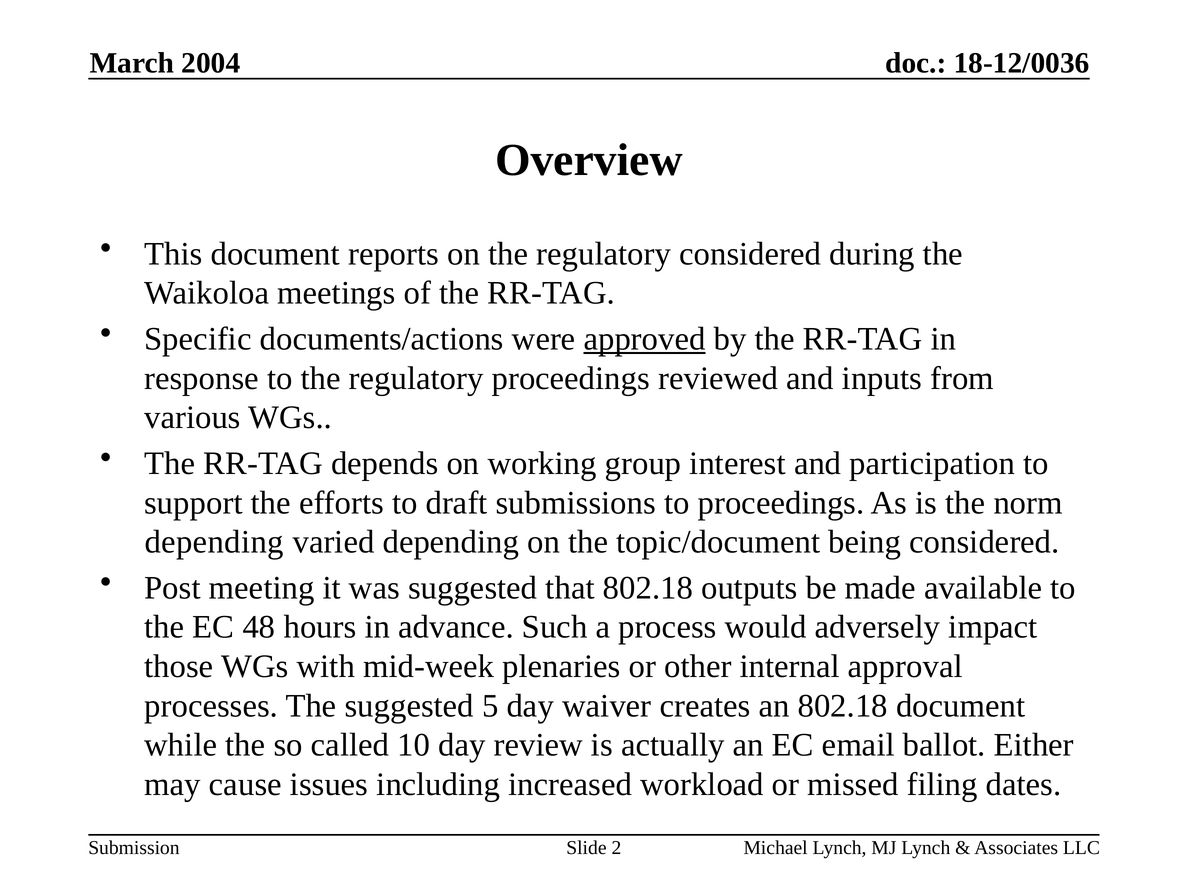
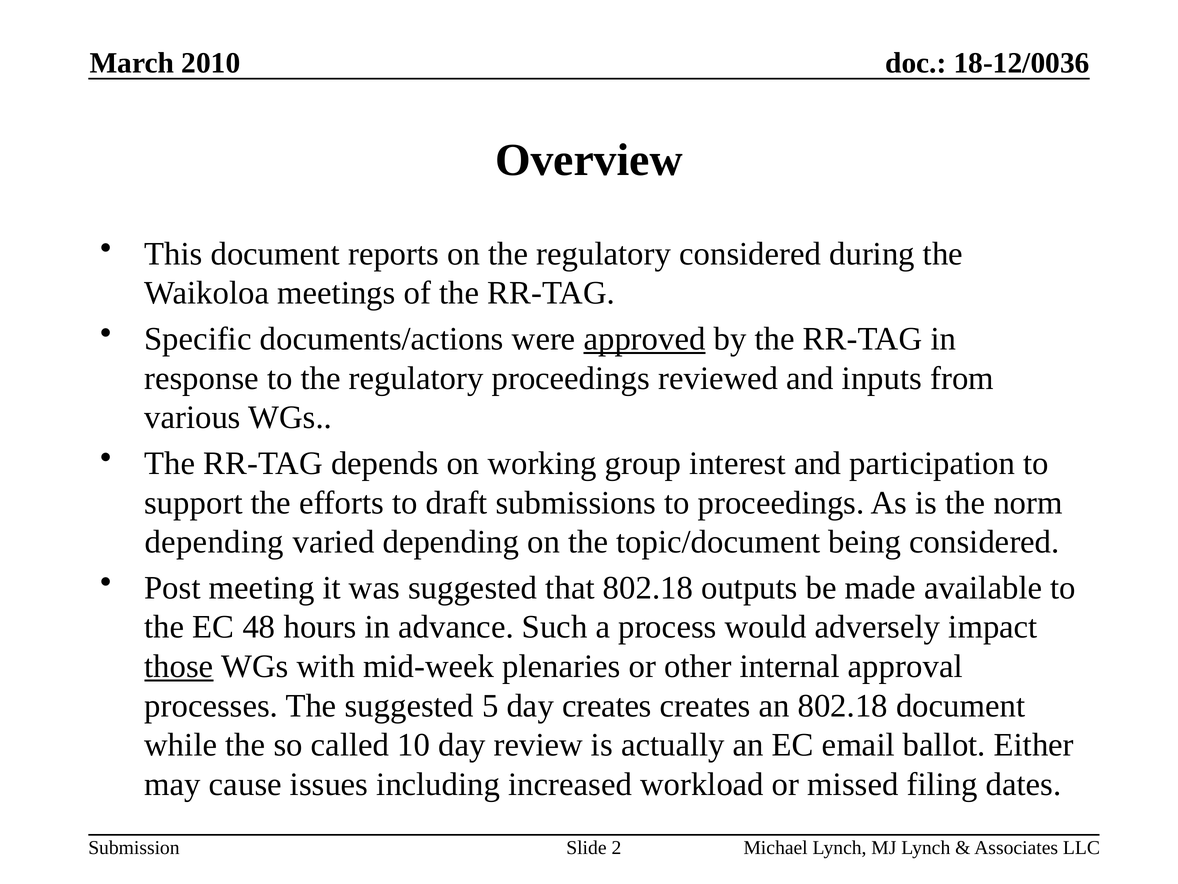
2004: 2004 -> 2010
those underline: none -> present
day waiver: waiver -> creates
